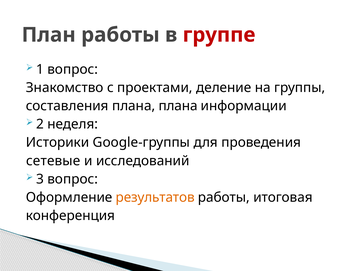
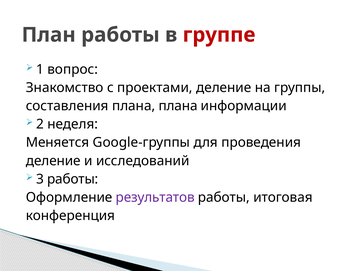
Историки: Историки -> Меняется
сетевые at (53, 161): сетевые -> деление
3 вопрос: вопрос -> работы
результатов colour: orange -> purple
